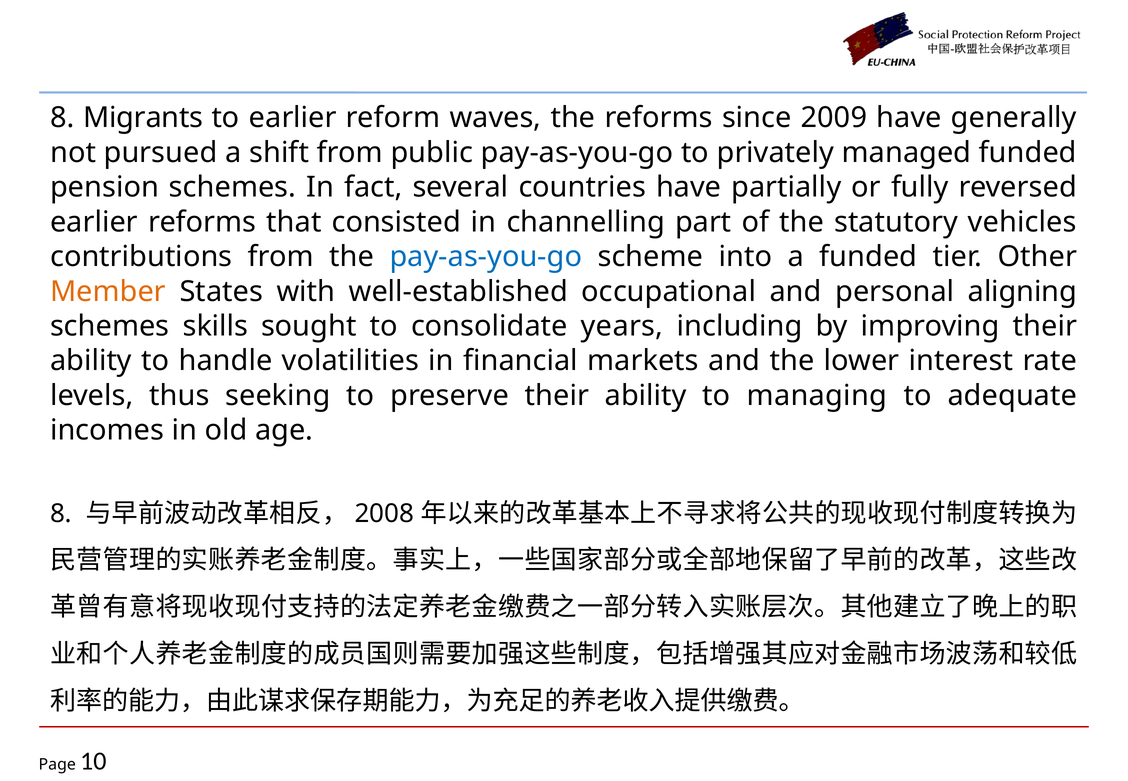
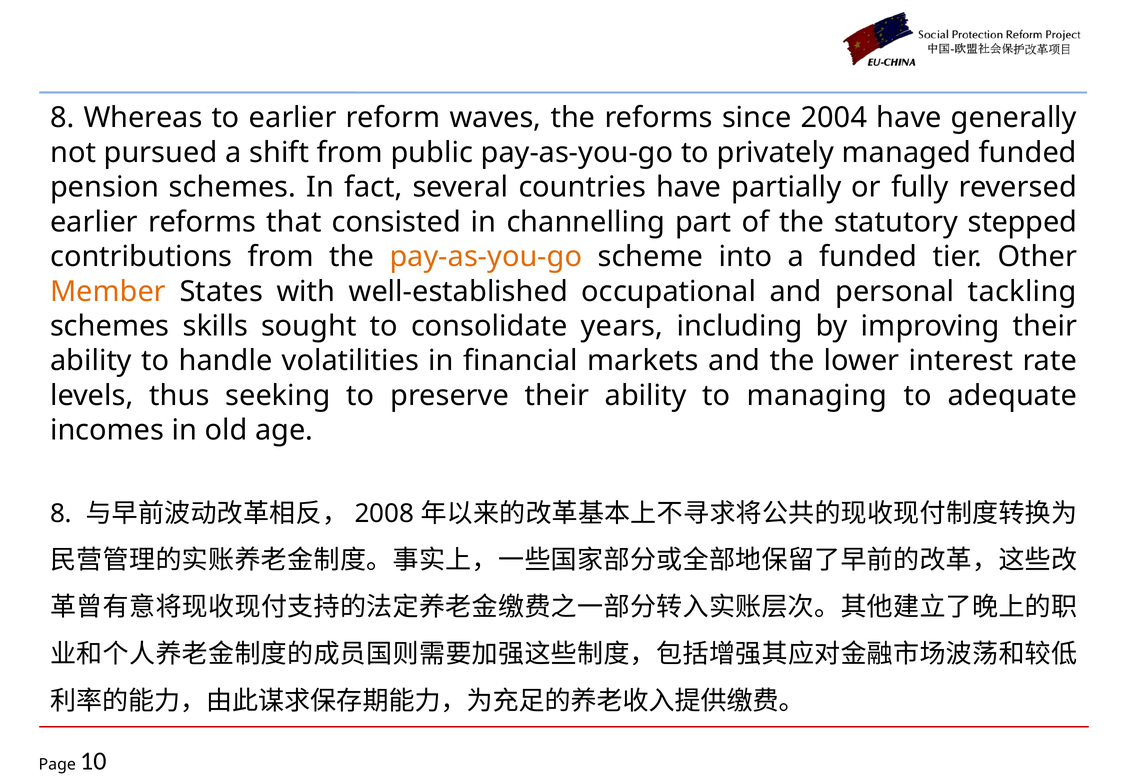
Migrants: Migrants -> Whereas
2009: 2009 -> 2004
vehicles: vehicles -> stepped
pay-as-you-go at (486, 257) colour: blue -> orange
aligning: aligning -> tackling
